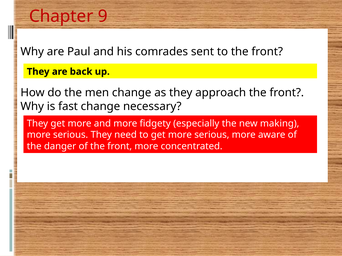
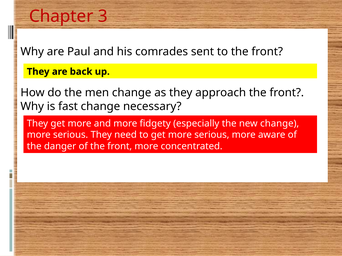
9: 9 -> 3
new making: making -> change
